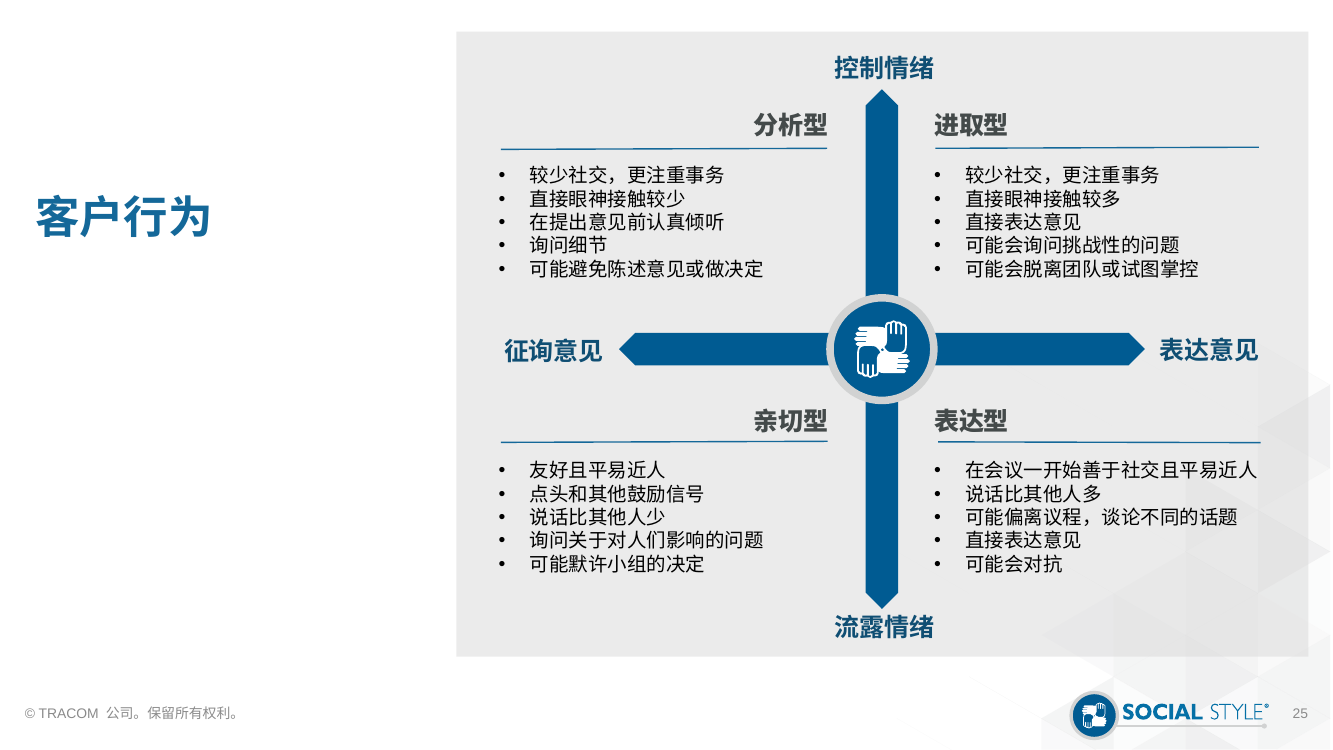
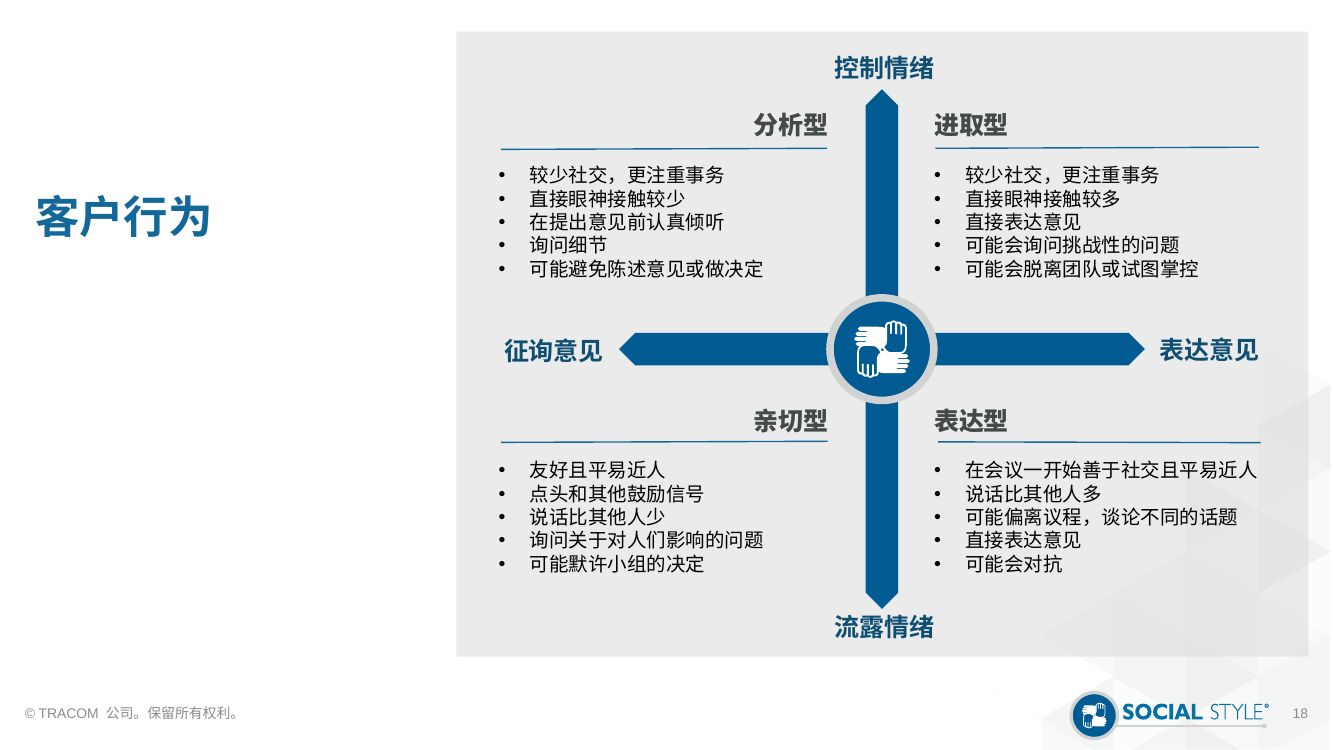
25: 25 -> 18
